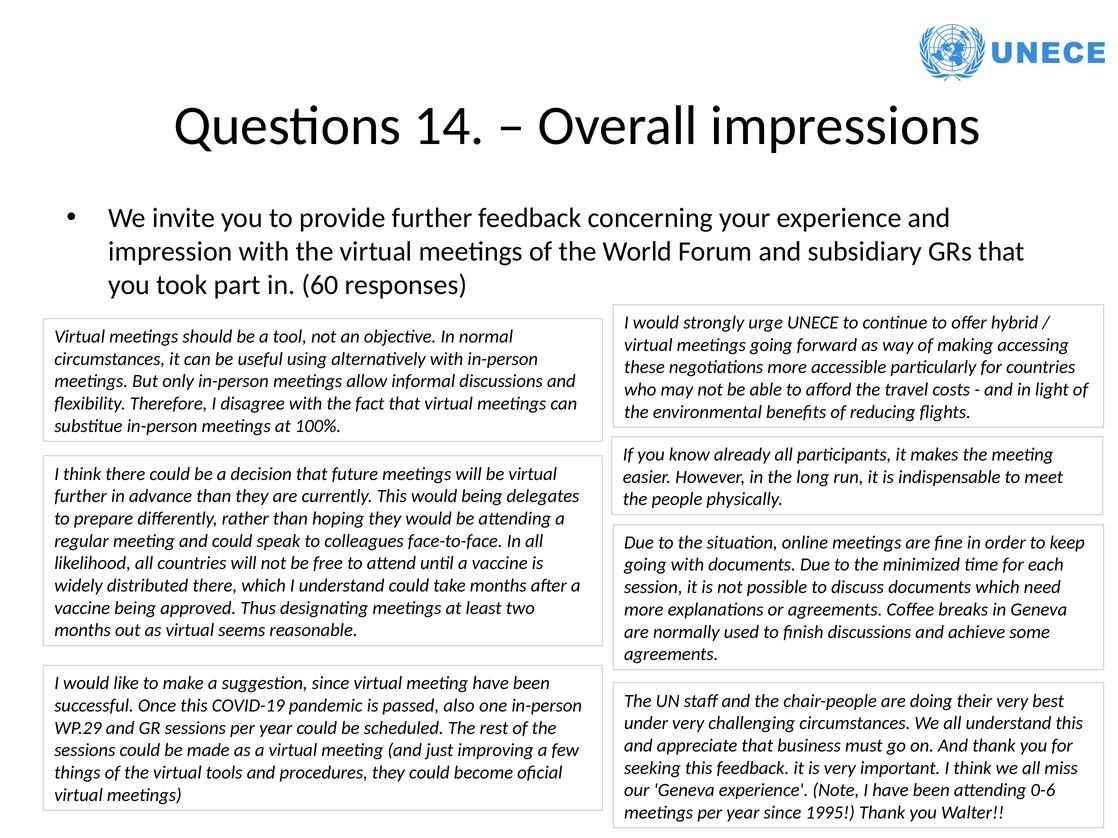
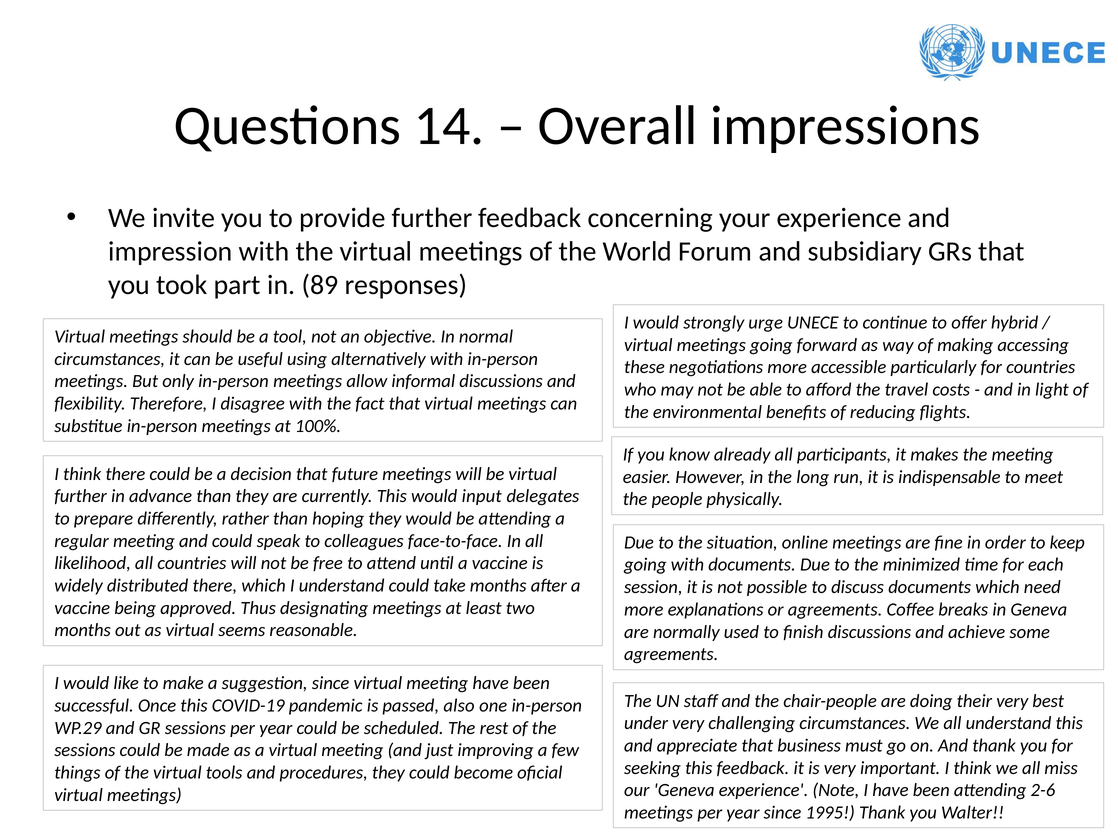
60: 60 -> 89
would being: being -> input
0-6: 0-6 -> 2-6
